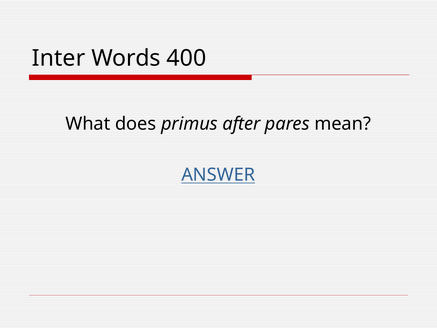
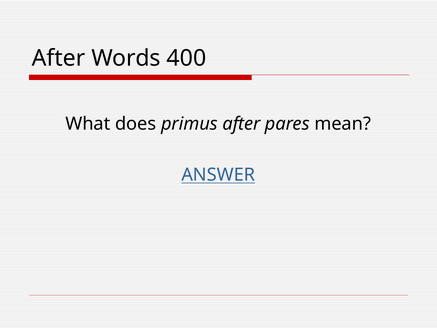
Inter at (59, 58): Inter -> After
